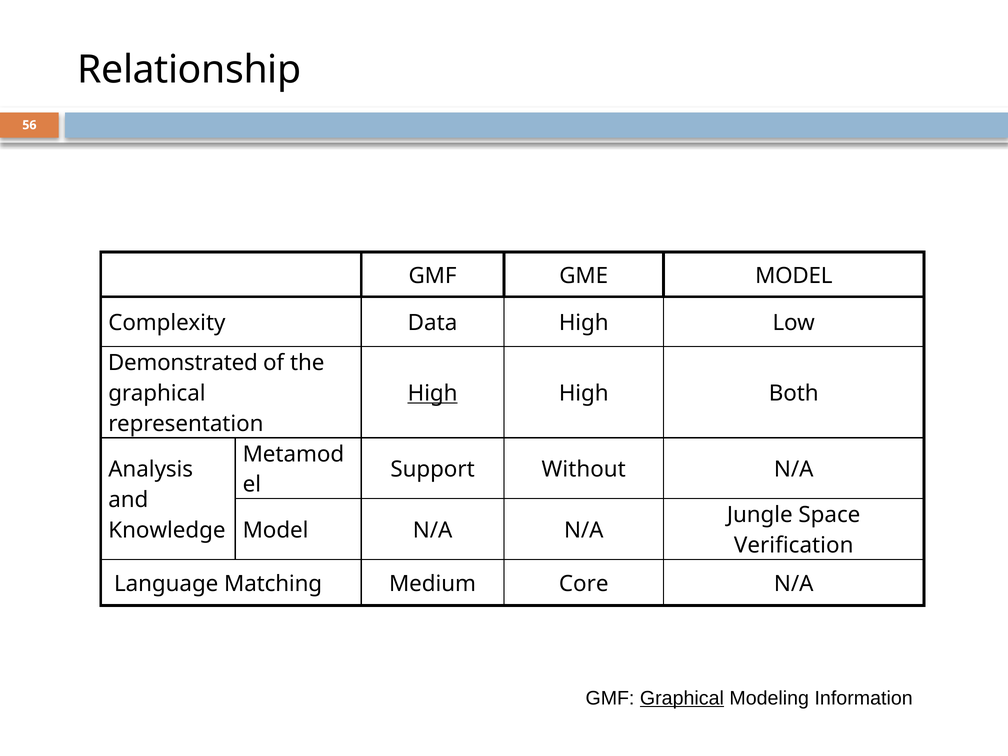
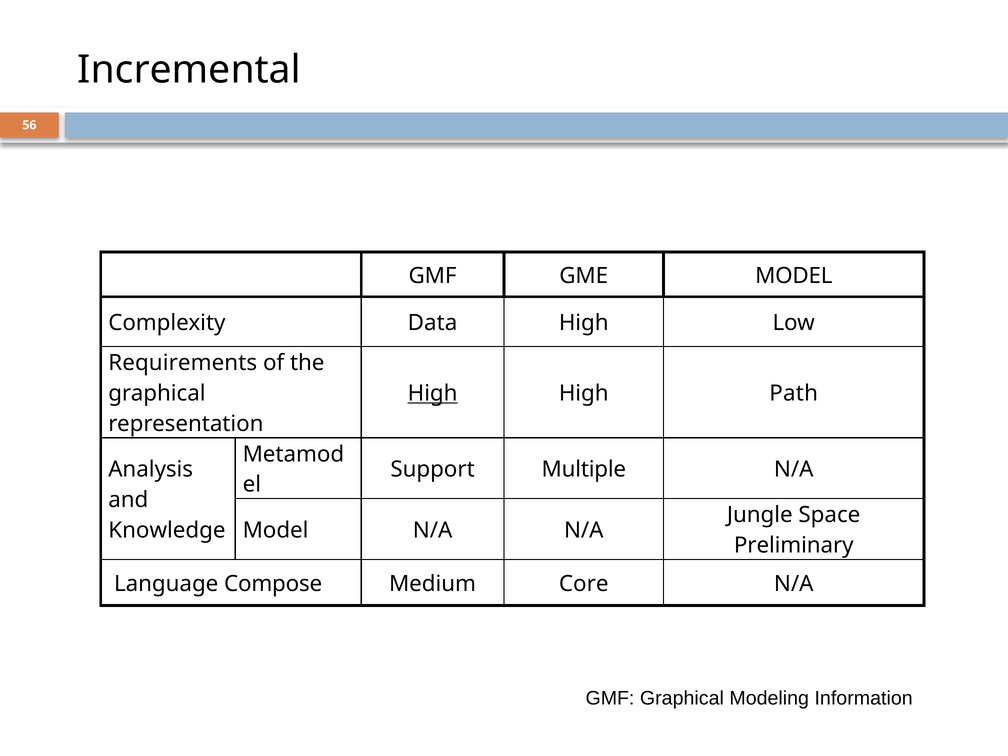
Relationship: Relationship -> Incremental
Demonstrated: Demonstrated -> Requirements
Both: Both -> Path
Without: Without -> Multiple
Verification: Verification -> Preliminary
Matching: Matching -> Compose
Graphical at (682, 698) underline: present -> none
